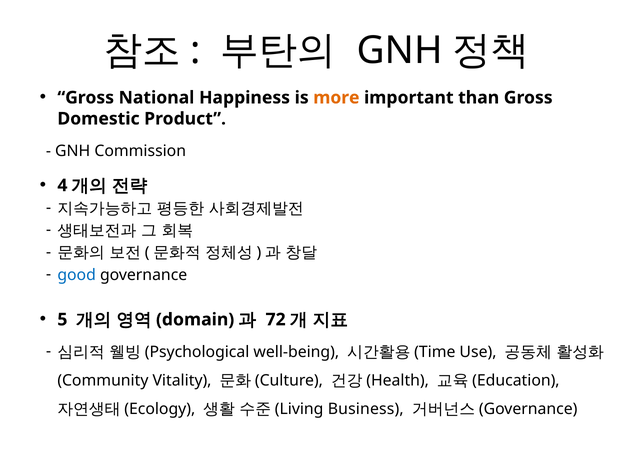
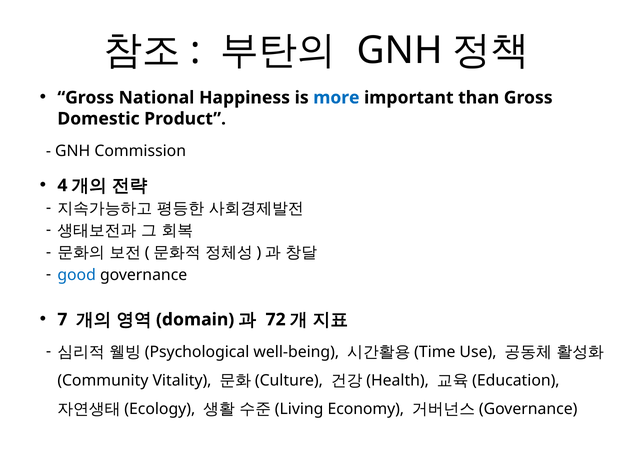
more colour: orange -> blue
5: 5 -> 7
Business: Business -> Economy
